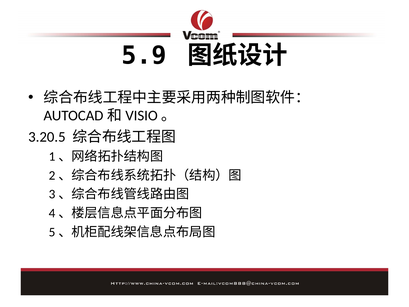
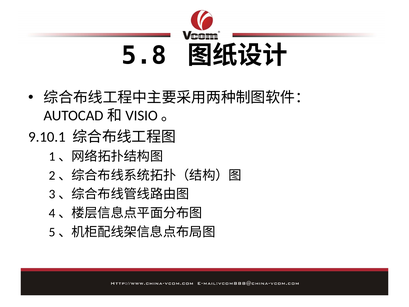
5.9: 5.9 -> 5.8
3.20.5: 3.20.5 -> 9.10.1
